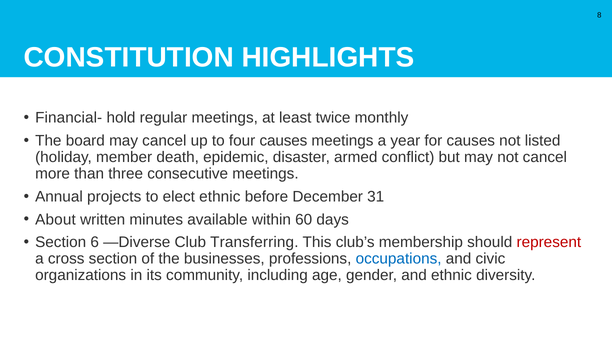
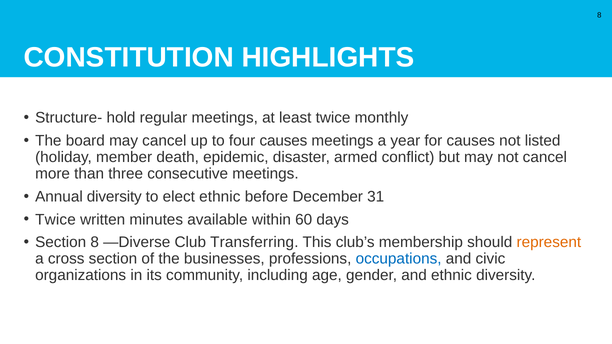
Financial-: Financial- -> Structure-
Annual projects: projects -> diversity
About at (55, 220): About -> Twice
Section 6: 6 -> 8
represent colour: red -> orange
